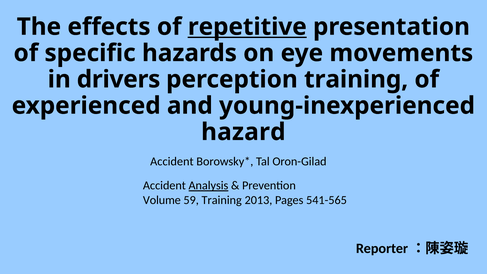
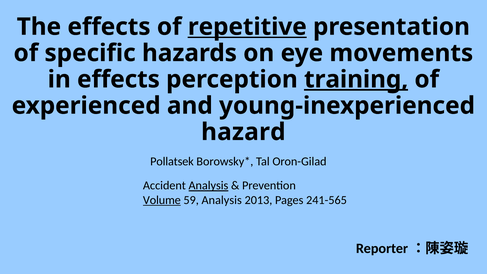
in drivers: drivers -> effects
training at (356, 79) underline: none -> present
Accident at (172, 161): Accident -> Pollatsek
Volume underline: none -> present
59 Training: Training -> Analysis
541-565: 541-565 -> 241-565
